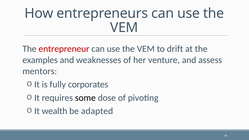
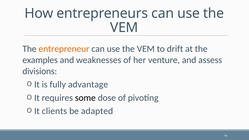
entrepreneur colour: red -> orange
mentors: mentors -> divisions
corporates: corporates -> advantage
wealth: wealth -> clients
